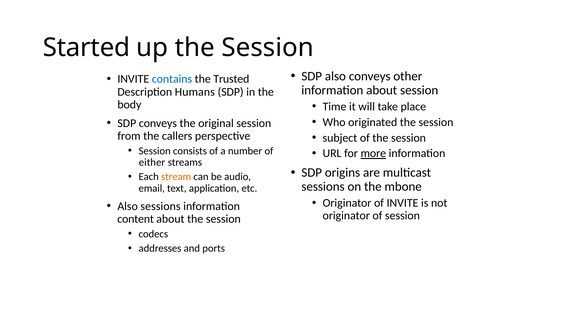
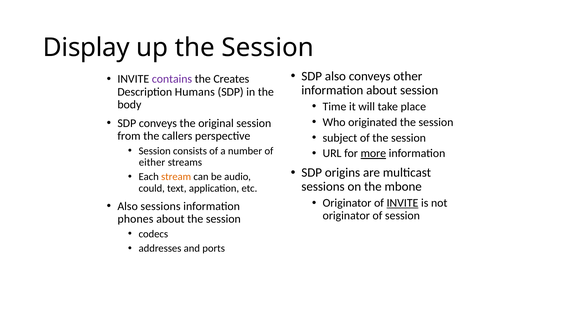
Started: Started -> Display
contains colour: blue -> purple
Trusted: Trusted -> Creates
email: email -> could
INVITE at (402, 203) underline: none -> present
content: content -> phones
